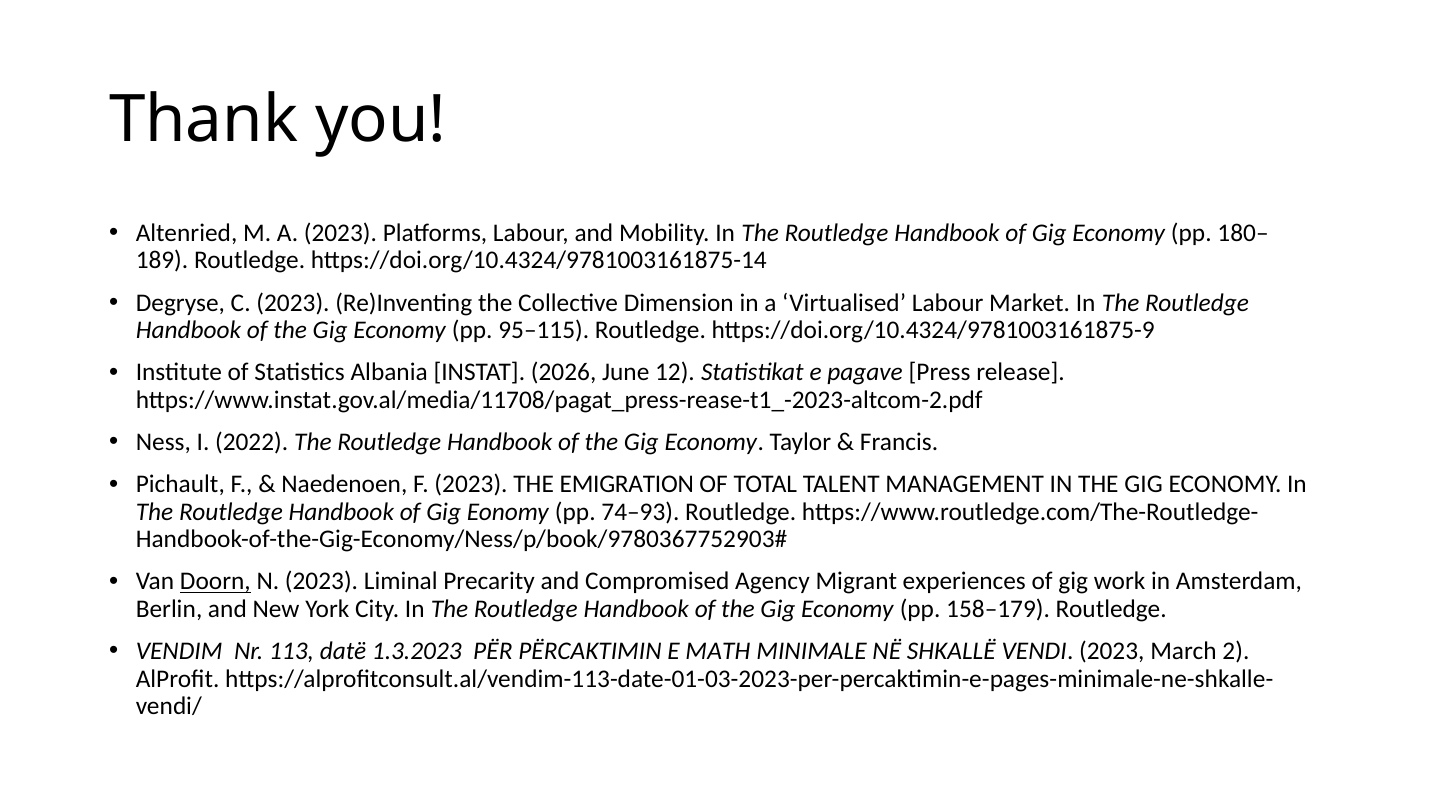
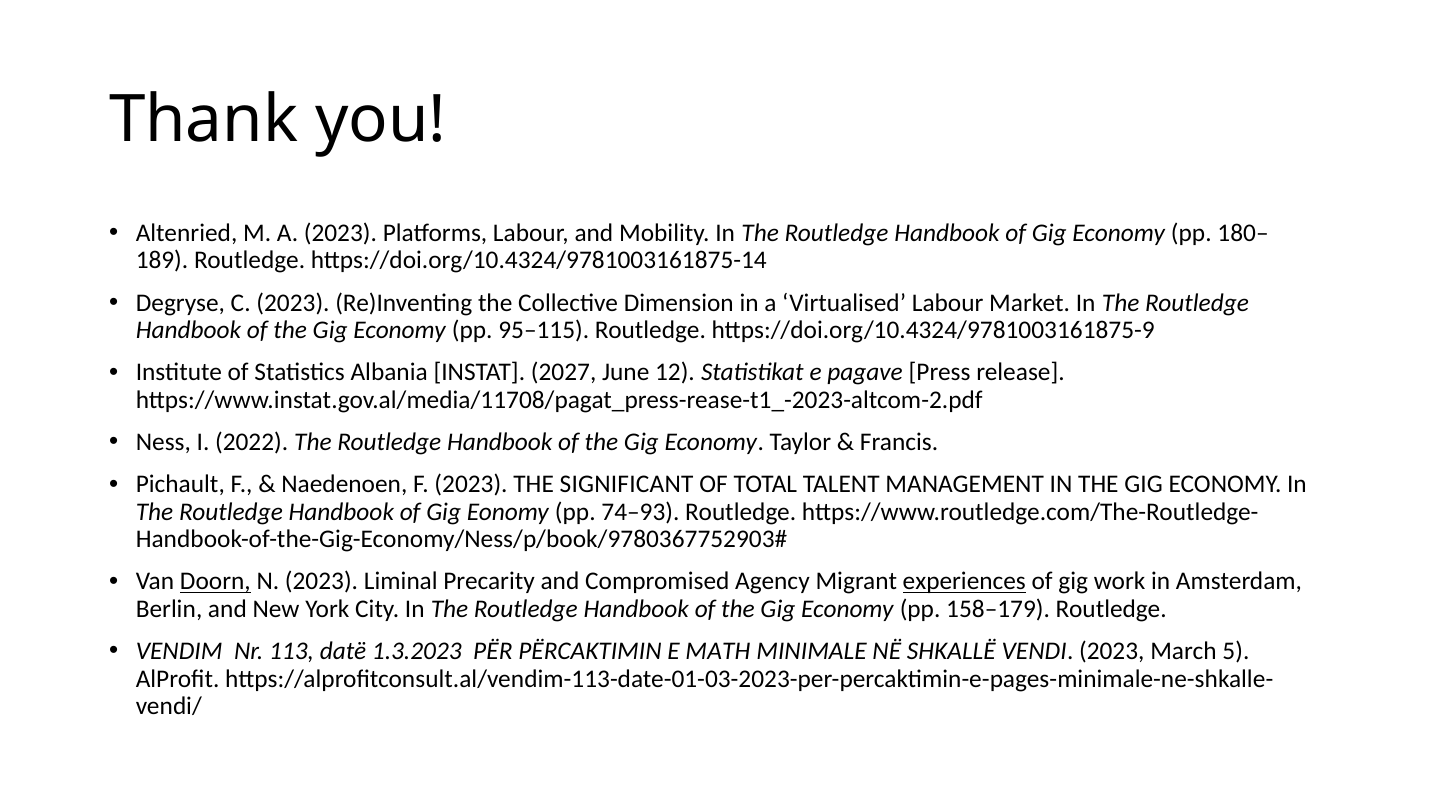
2026: 2026 -> 2027
EMIGRATION: EMIGRATION -> SIGNIFICANT
experiences underline: none -> present
2: 2 -> 5
